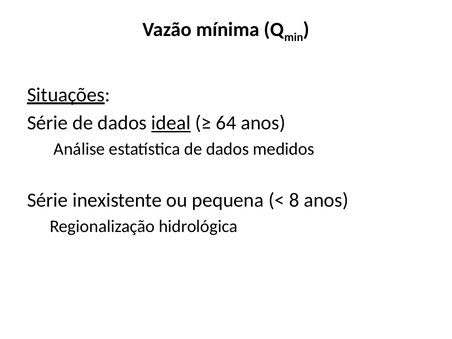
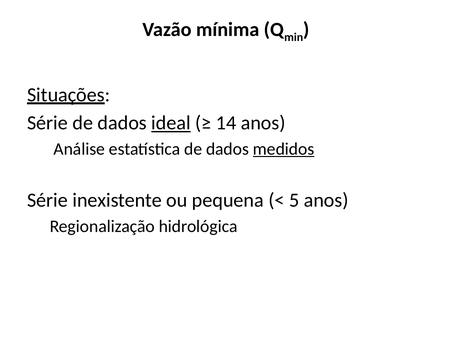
64: 64 -> 14
medidos underline: none -> present
8: 8 -> 5
